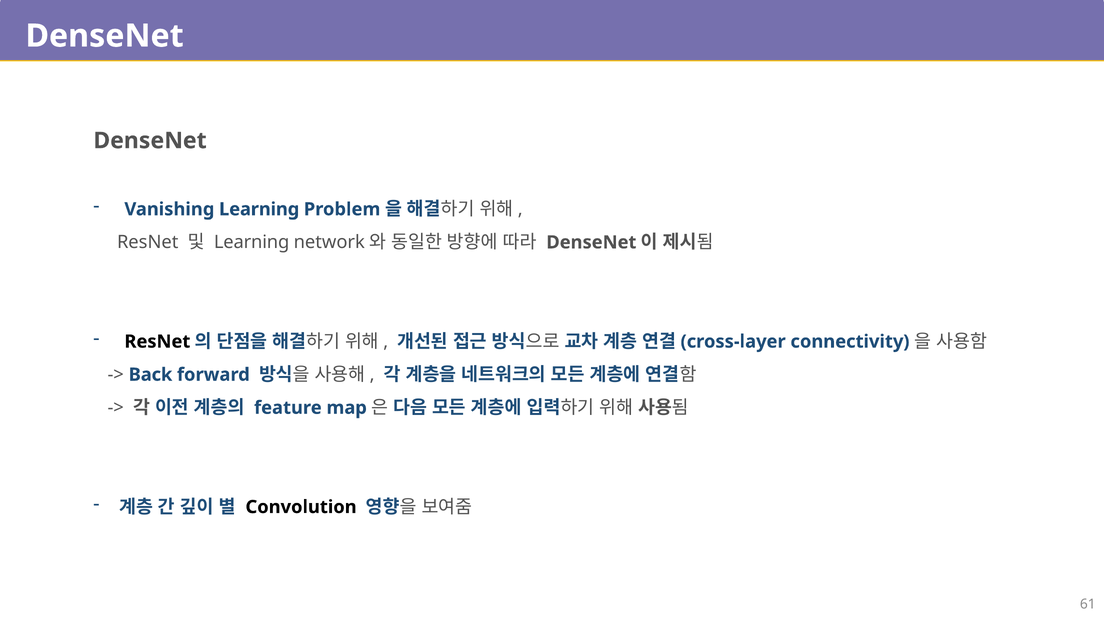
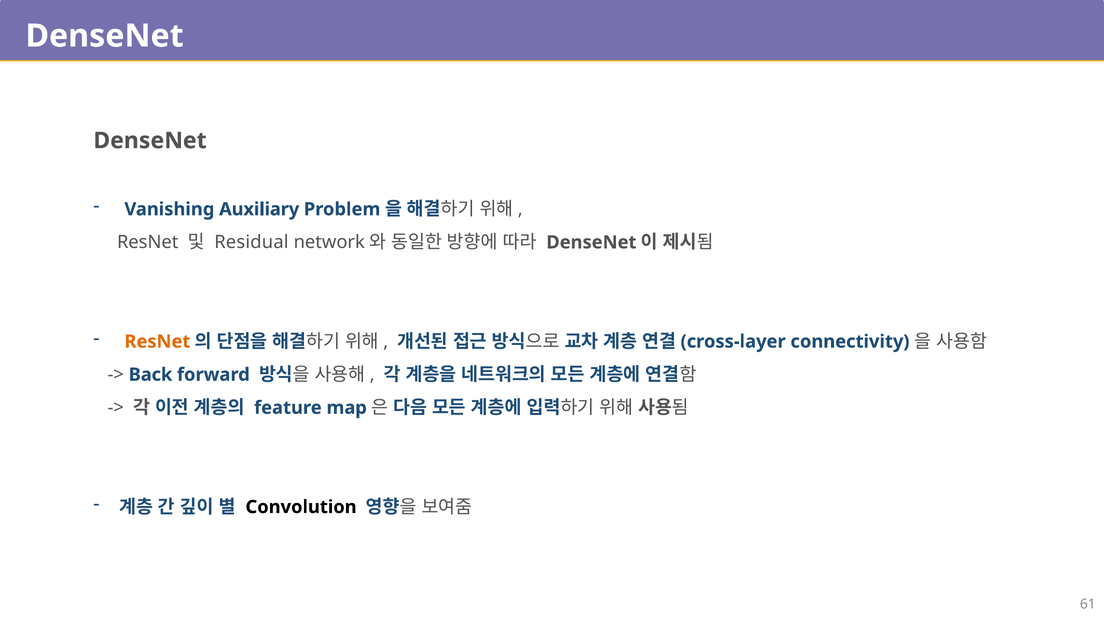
Vanishing Learning: Learning -> Auxiliary
Learning at (252, 242): Learning -> Residual
ResNet at (157, 342) colour: black -> orange
